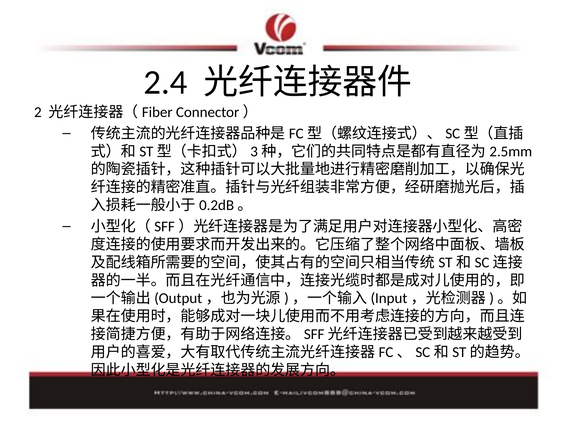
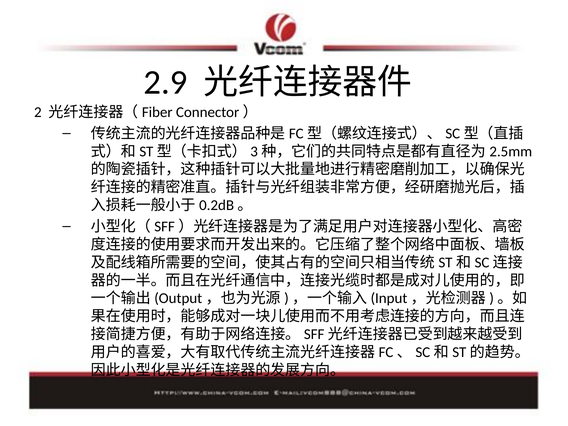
2.4: 2.4 -> 2.9
